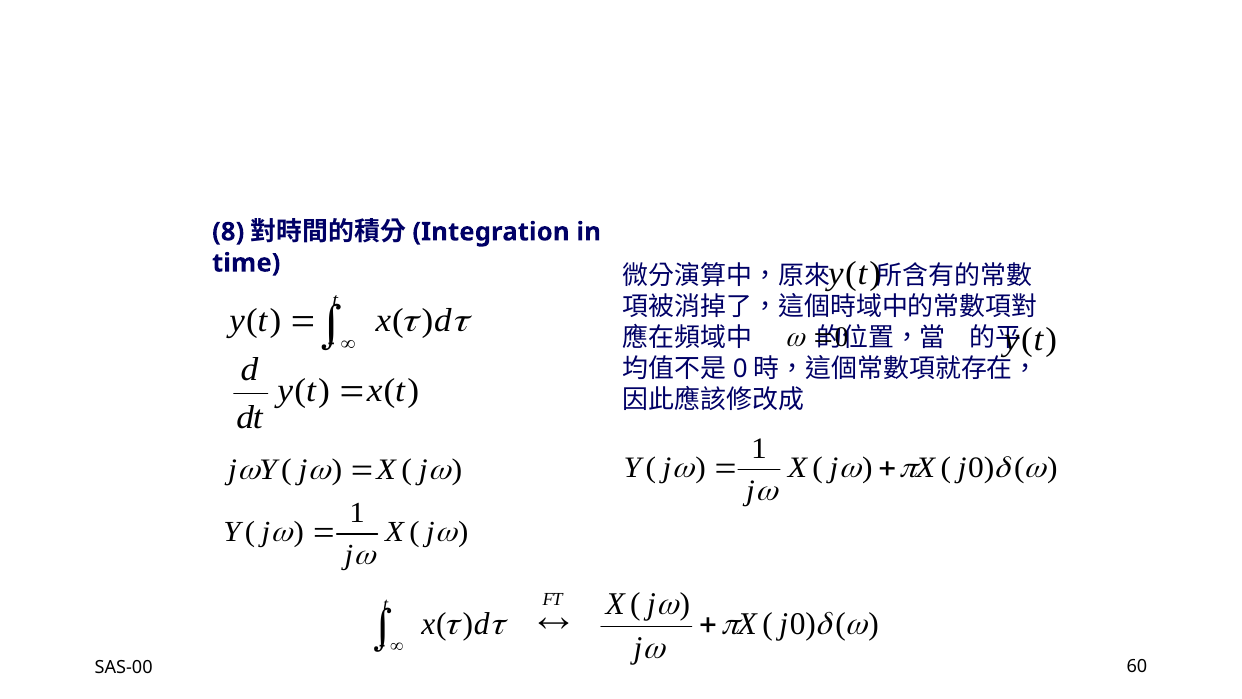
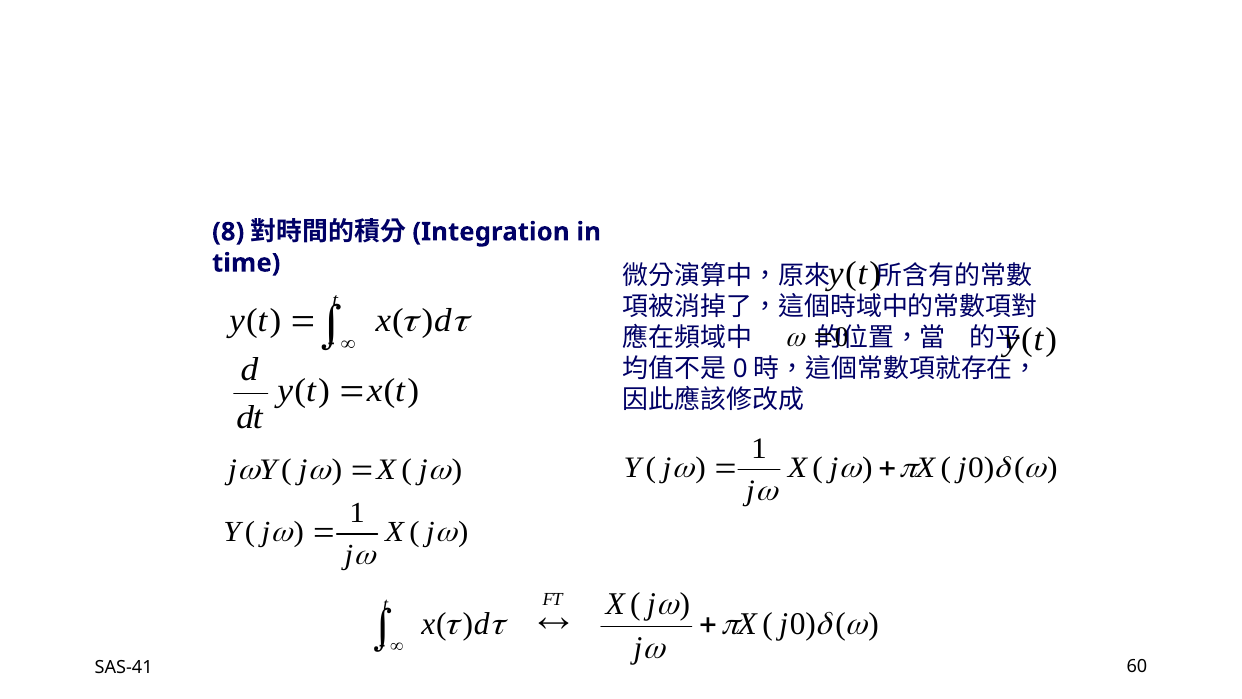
SAS-00: SAS-00 -> SAS-41
